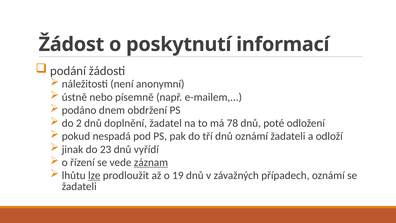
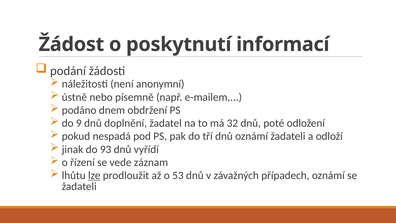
2: 2 -> 9
78: 78 -> 32
23: 23 -> 93
záznam underline: present -> none
19: 19 -> 53
